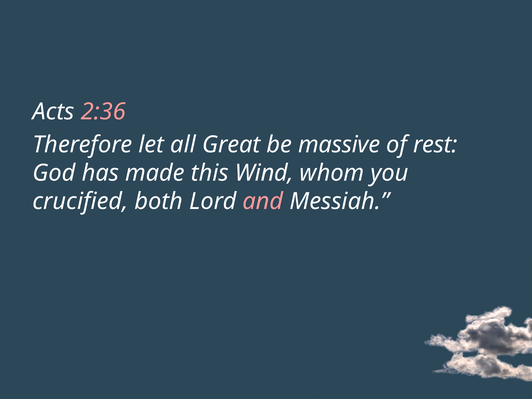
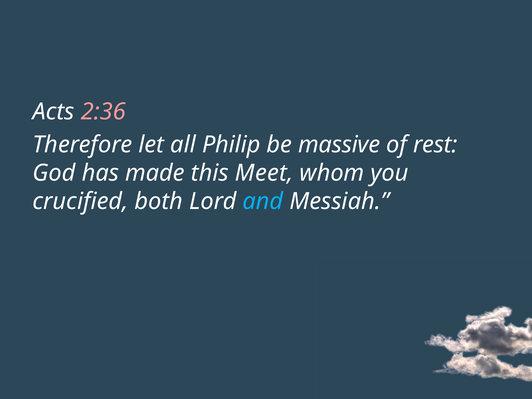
Great: Great -> Philip
Wind: Wind -> Meet
and colour: pink -> light blue
